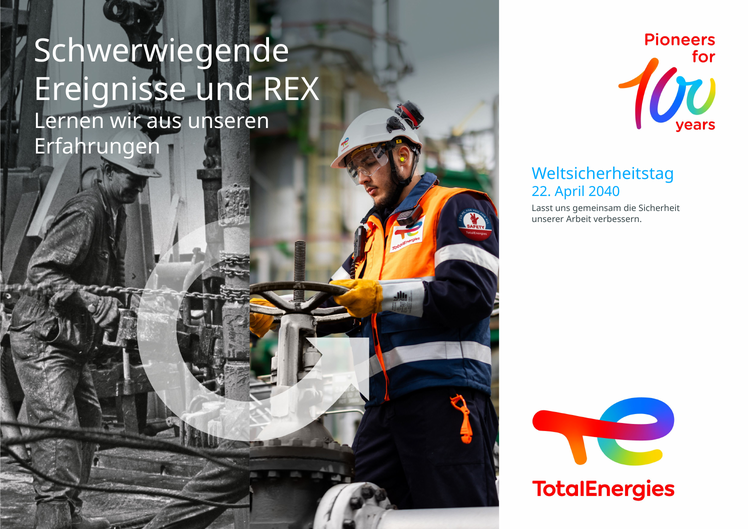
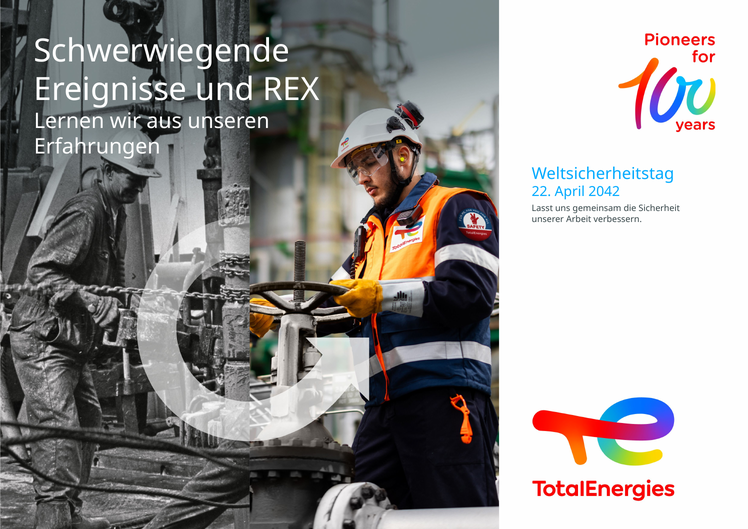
2040: 2040 -> 2042
